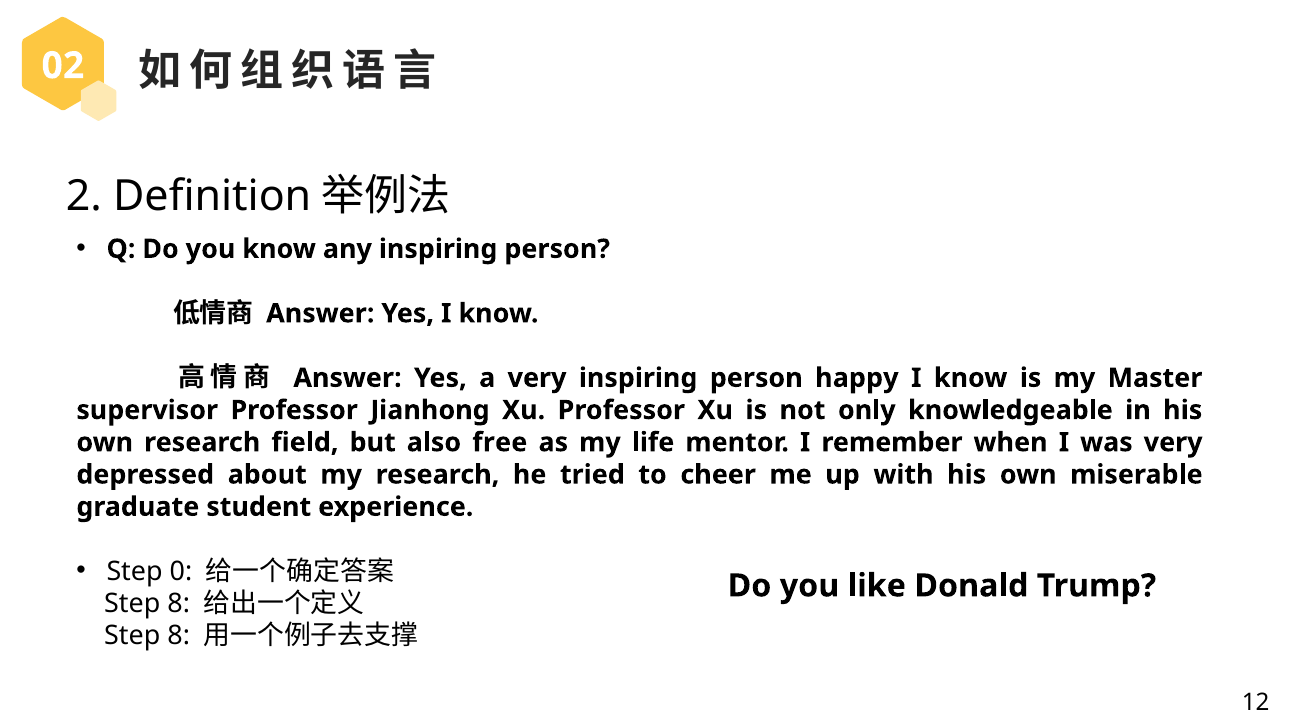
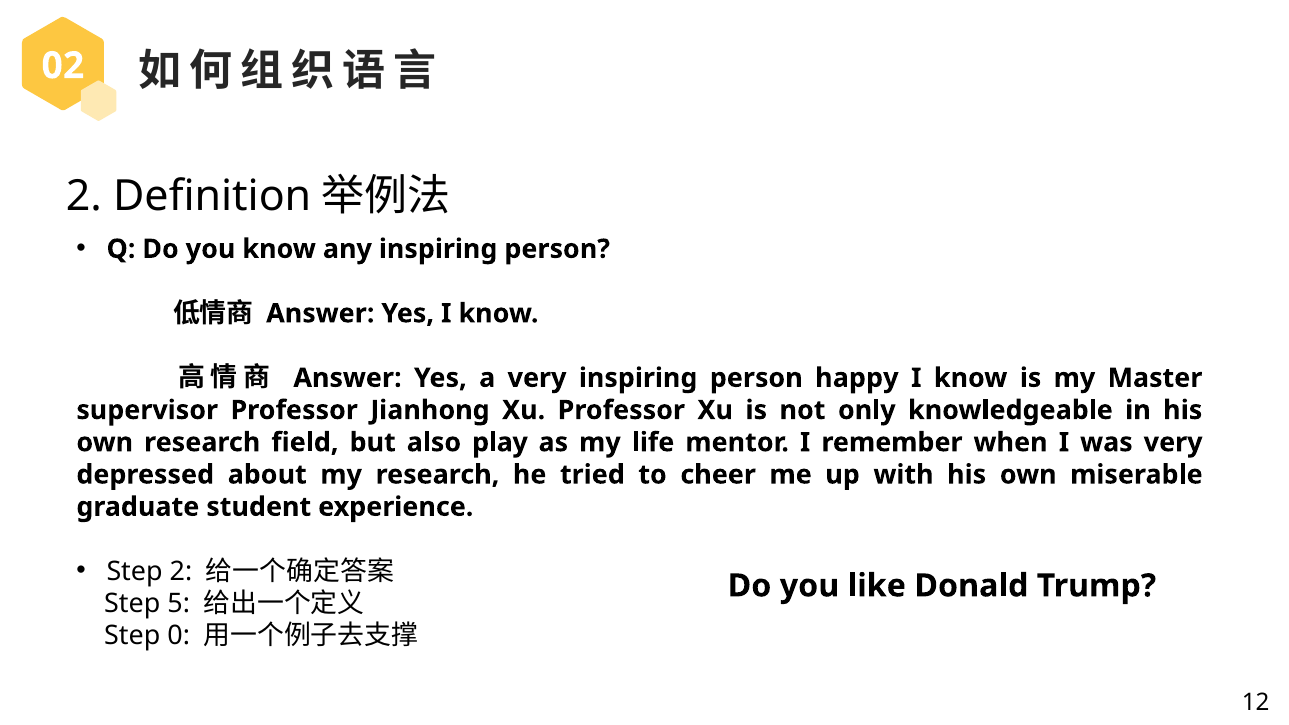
free: free -> play
Step 0: 0 -> 2
8 at (179, 604): 8 -> 5
8 at (179, 636): 8 -> 0
